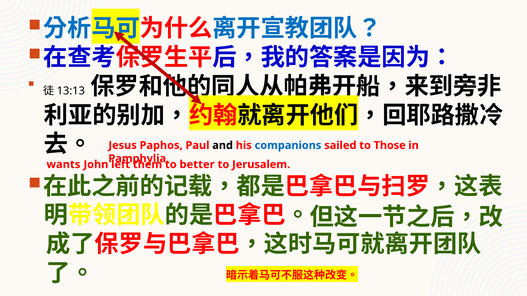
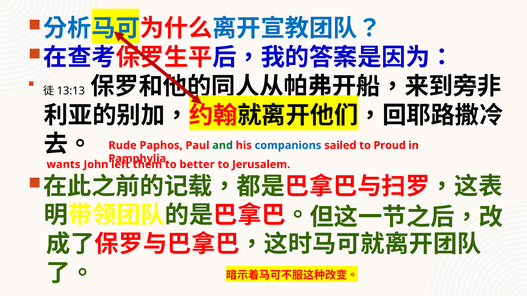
Jesus: Jesus -> Rude
and colour: black -> green
Those: Those -> Proud
